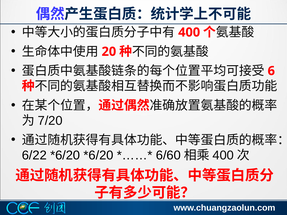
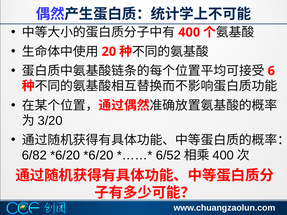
7/20: 7/20 -> 3/20
6/22: 6/22 -> 6/82
6/60: 6/60 -> 6/52
